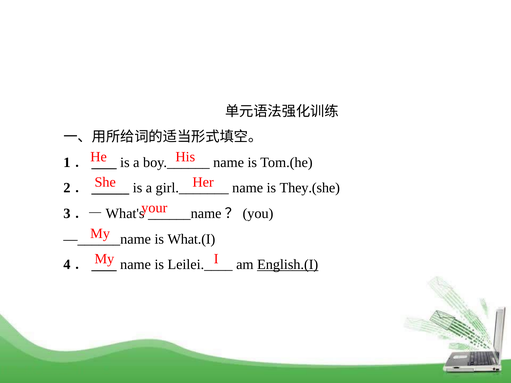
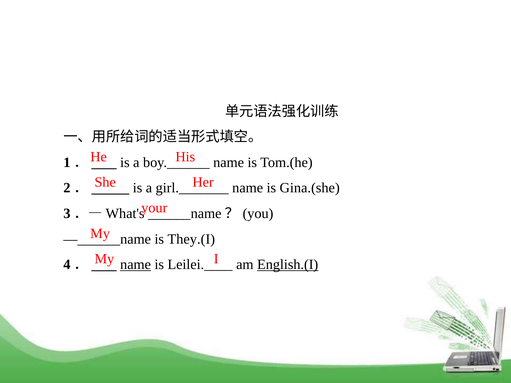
They.(she: They.(she -> Gina.(she
What.(I: What.(I -> They.(I
name at (136, 265) underline: none -> present
